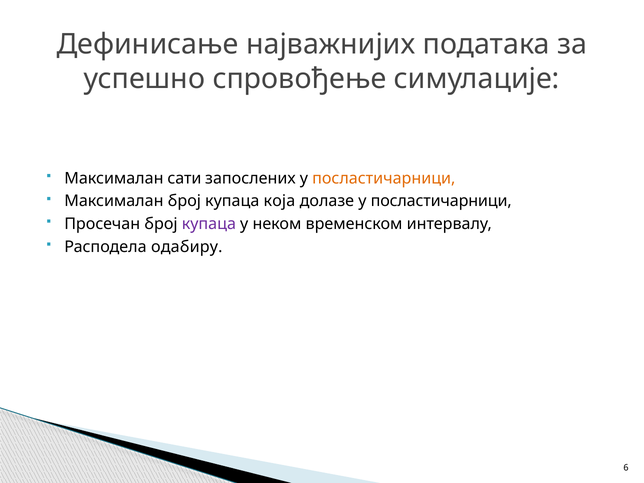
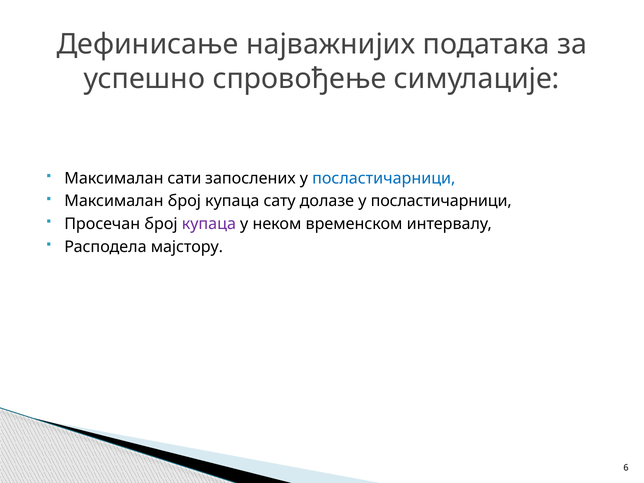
посластичарници at (384, 178) colour: orange -> blue
која: која -> сату
одабиру: одабиру -> мајстору
